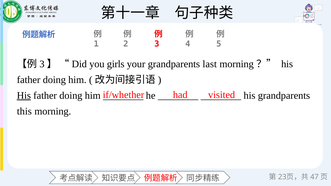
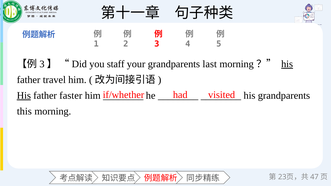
girls: girls -> staff
his at (287, 64) underline: none -> present
doing at (54, 80): doing -> travel
doing at (71, 96): doing -> faster
